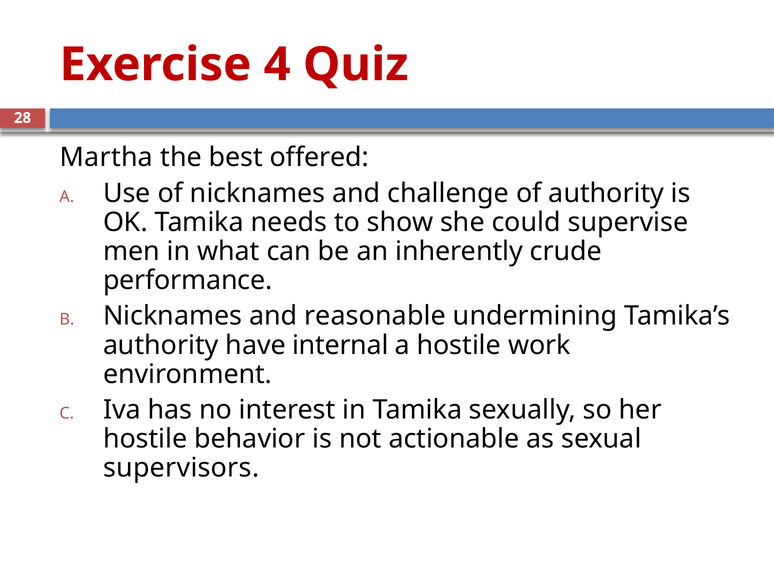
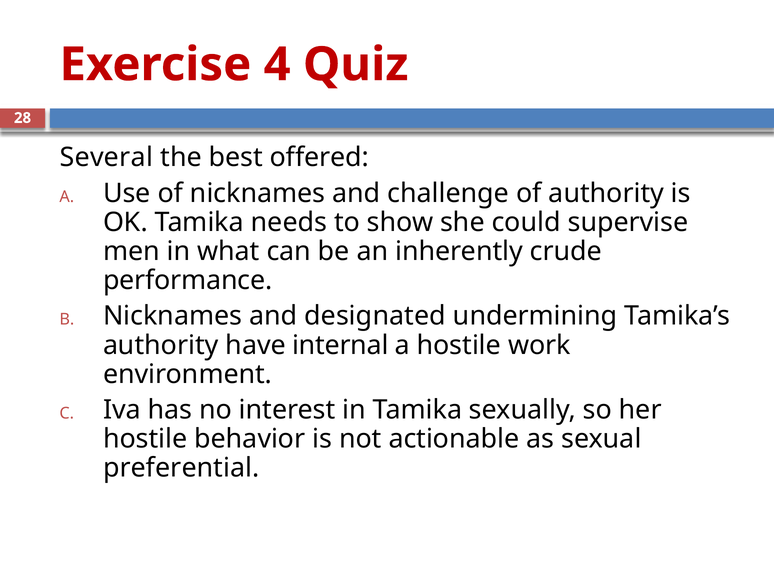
Martha: Martha -> Several
reasonable: reasonable -> designated
supervisors: supervisors -> preferential
